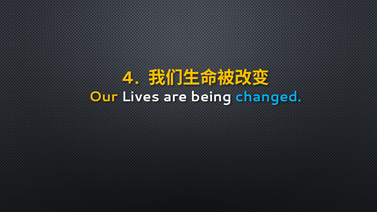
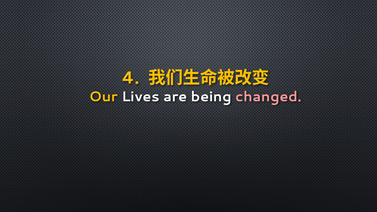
changed colour: light blue -> pink
